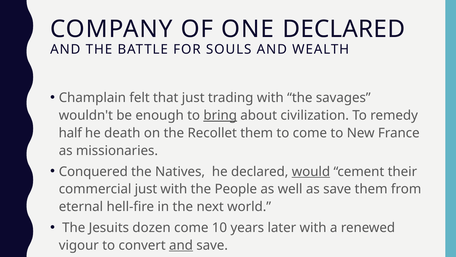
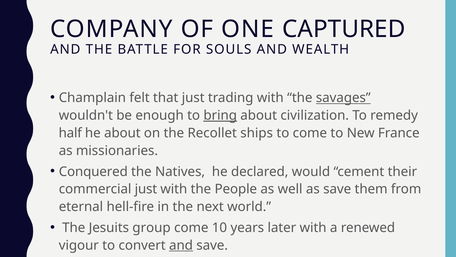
ONE DECLARED: DECLARED -> CAPTURED
savages underline: none -> present
he death: death -> about
Recollet them: them -> ships
would underline: present -> none
dozen: dozen -> group
